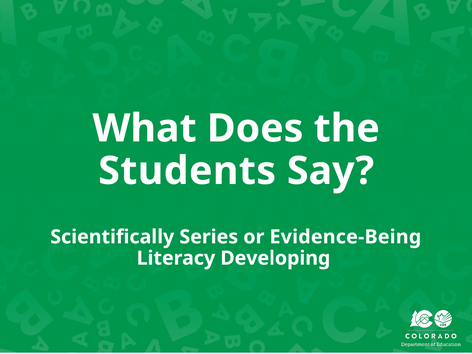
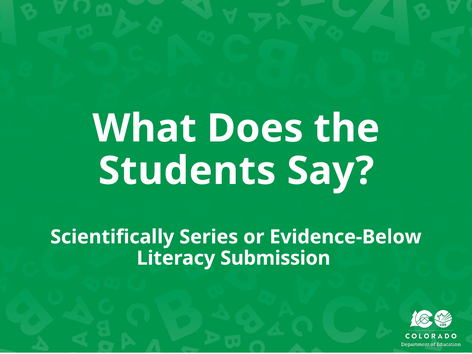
Evidence-Being: Evidence-Being -> Evidence-Below
Developing: Developing -> Submission
